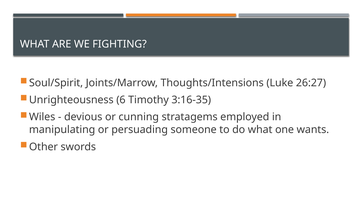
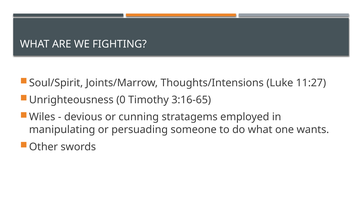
26:27: 26:27 -> 11:27
6: 6 -> 0
3:16-35: 3:16-35 -> 3:16-65
